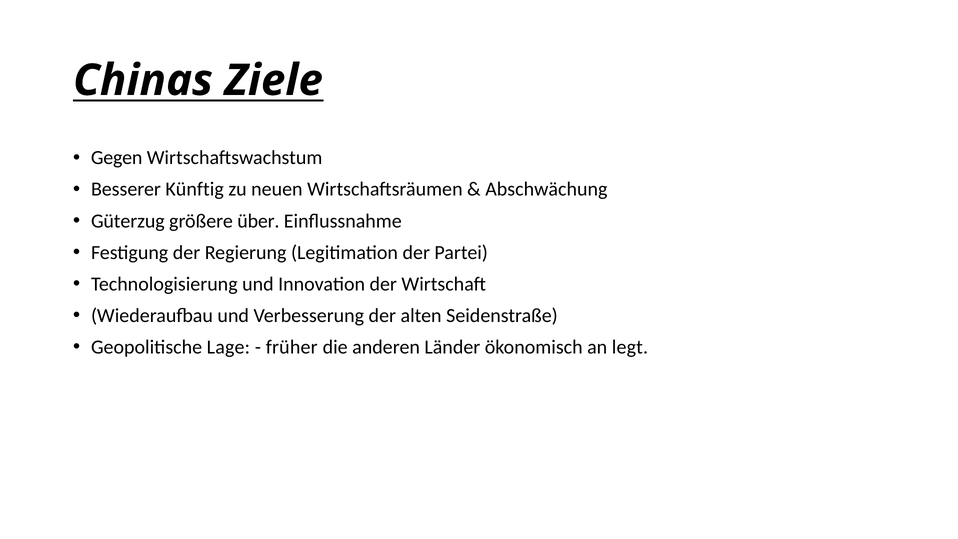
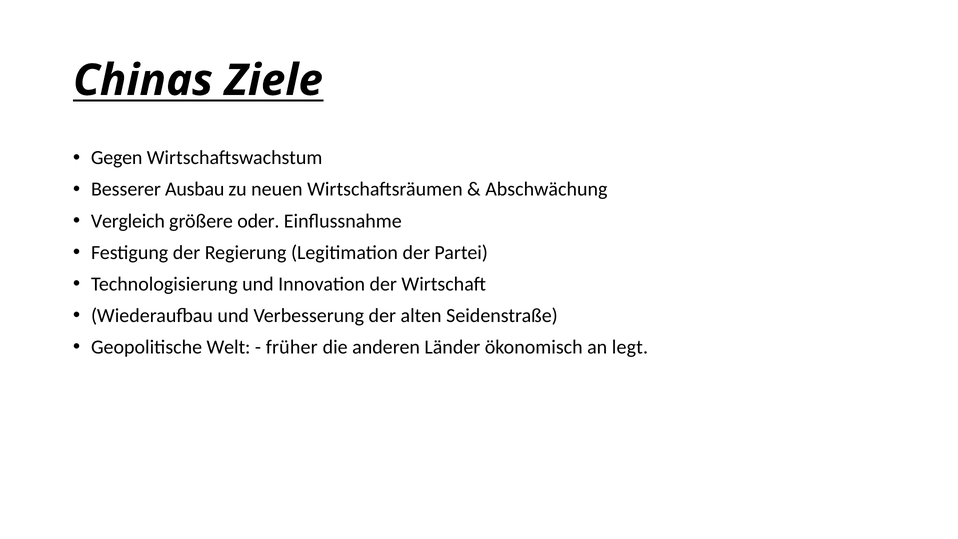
Künftig: Künftig -> Ausbau
Güterzug: Güterzug -> Vergleich
über: über -> oder
Lage: Lage -> Welt
